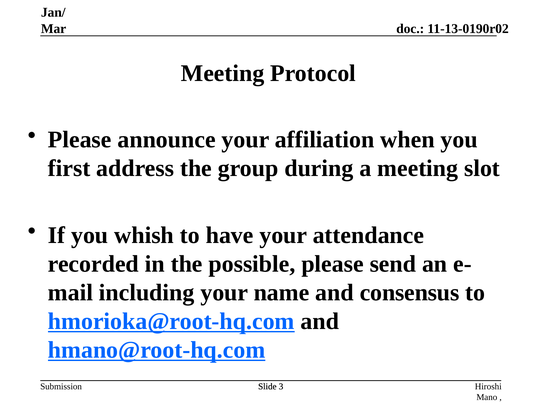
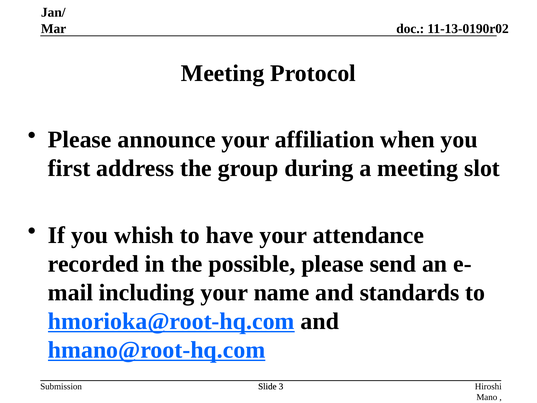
consensus: consensus -> standards
